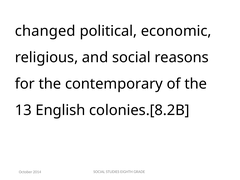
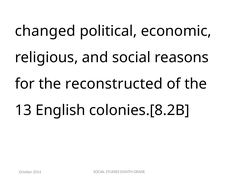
contemporary: contemporary -> reconstructed
